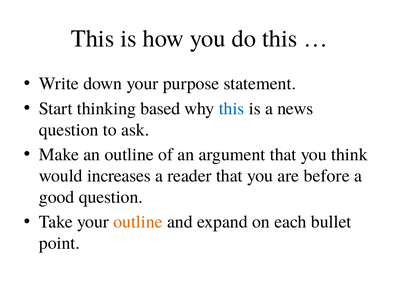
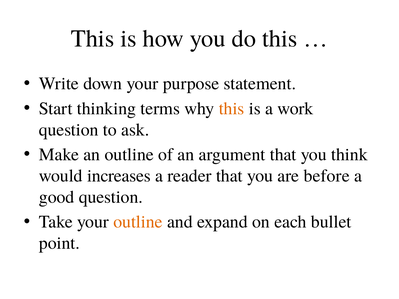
based: based -> terms
this at (232, 109) colour: blue -> orange
news: news -> work
